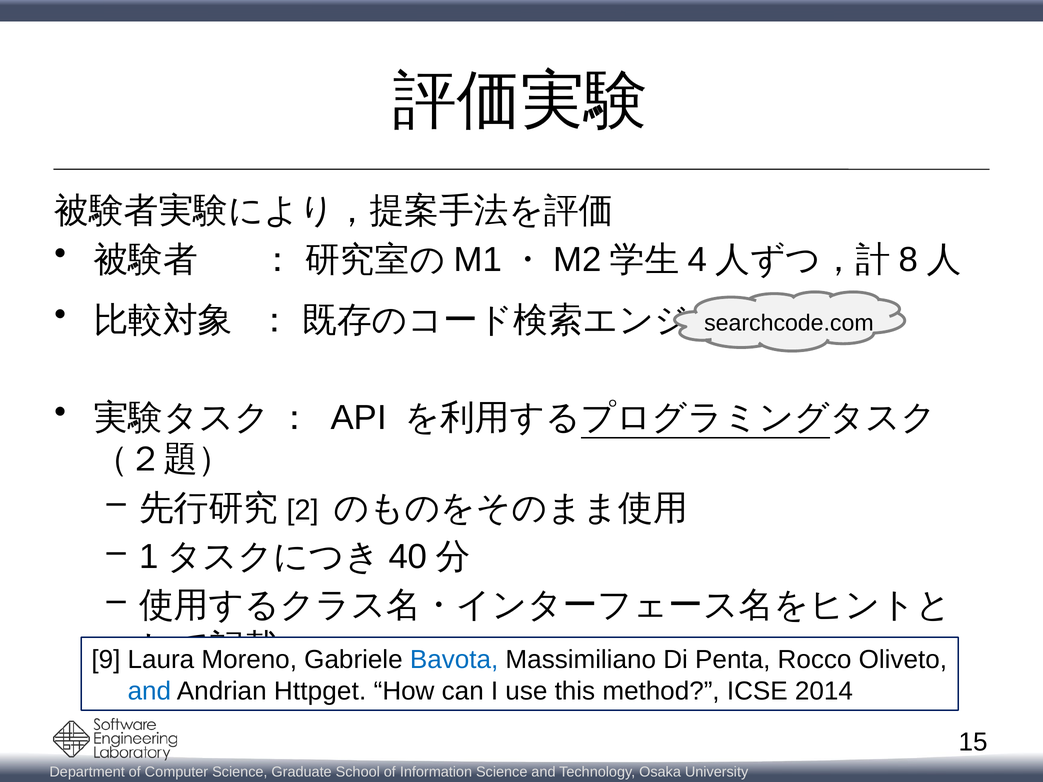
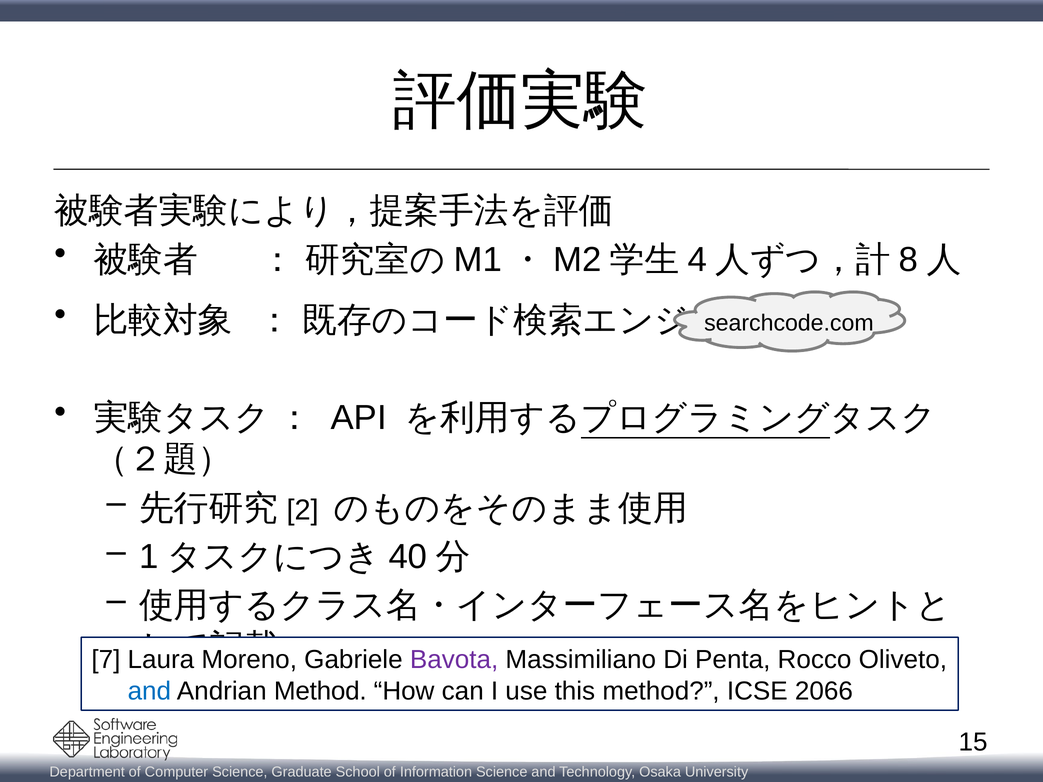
9: 9 -> 7
Bavota colour: blue -> purple
Andrian Httpget: Httpget -> Method
2014: 2014 -> 2066
